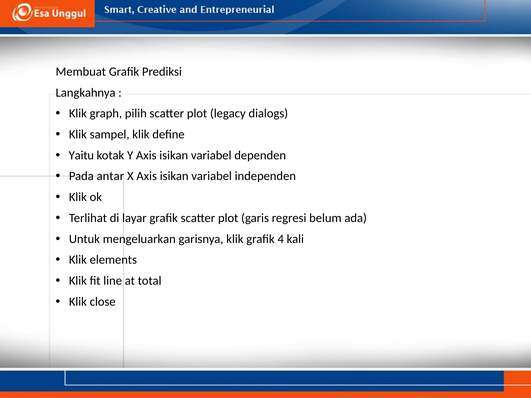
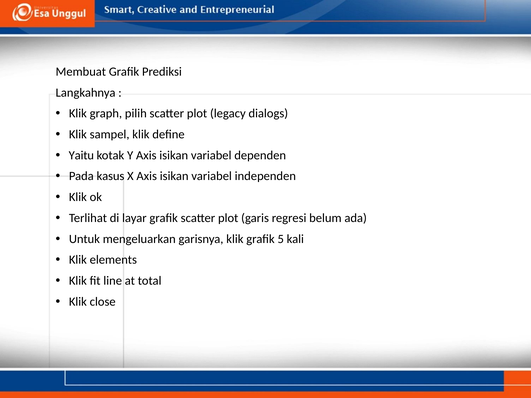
antar: antar -> kasus
4: 4 -> 5
